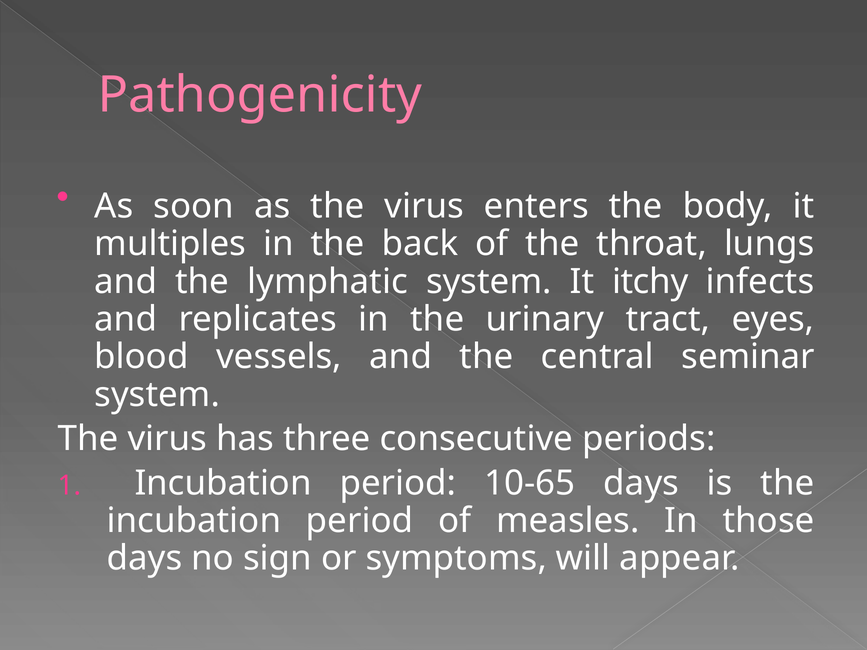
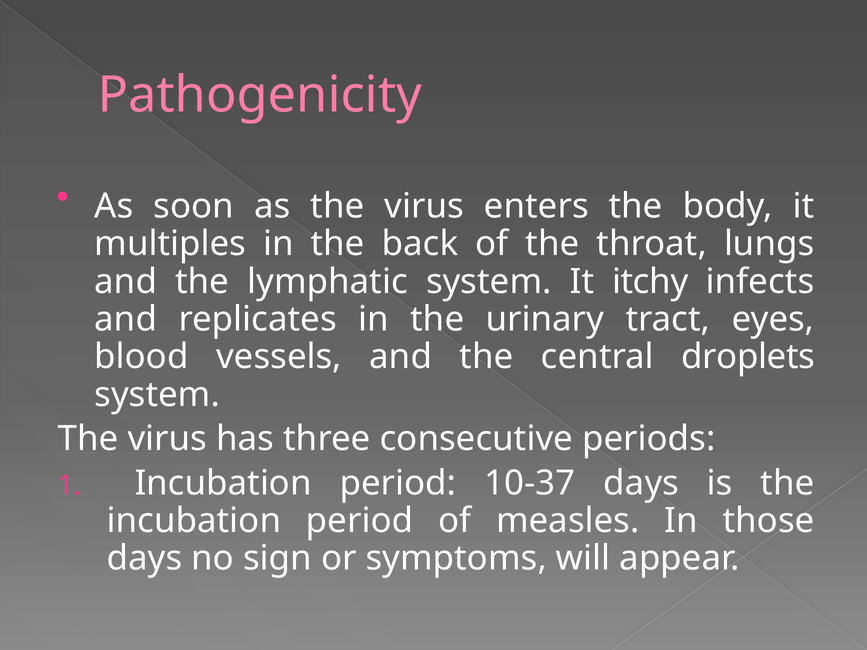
seminar: seminar -> droplets
10-65: 10-65 -> 10-37
